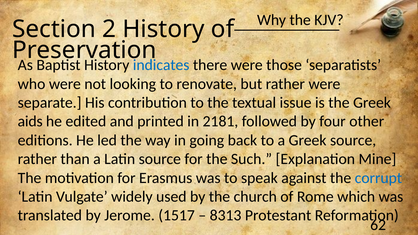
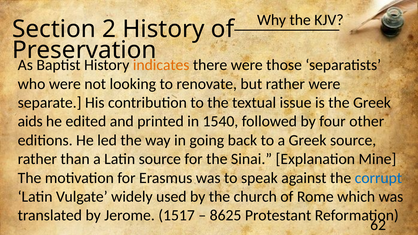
indicates colour: blue -> orange
2181: 2181 -> 1540
Such: Such -> Sinai
8313: 8313 -> 8625
